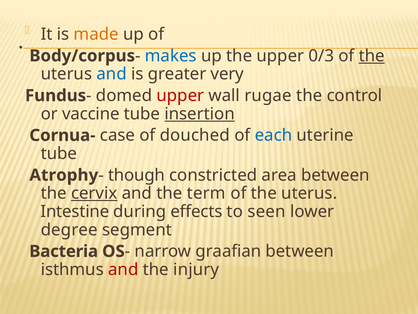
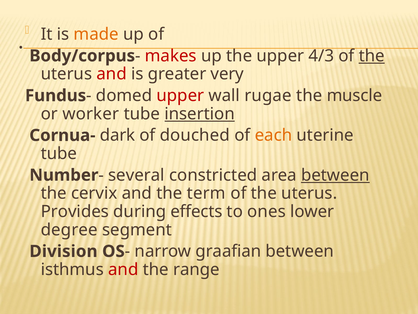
makes colour: blue -> red
0/3: 0/3 -> 4/3
and at (112, 74) colour: blue -> red
control: control -> muscle
vaccine: vaccine -> worker
case: case -> dark
each colour: blue -> orange
Atrophy: Atrophy -> Number
though: though -> several
between at (335, 175) underline: none -> present
cervix underline: present -> none
Intestine: Intestine -> Provides
seen: seen -> ones
Bacteria: Bacteria -> Division
injury: injury -> range
